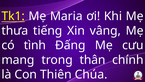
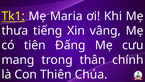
tình: tình -> tiên
